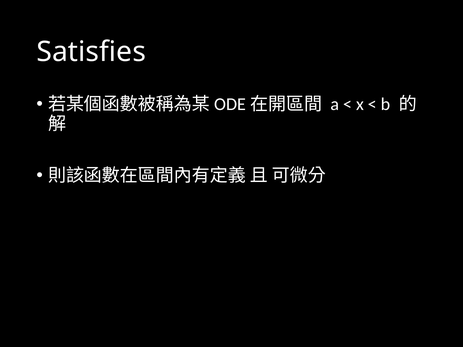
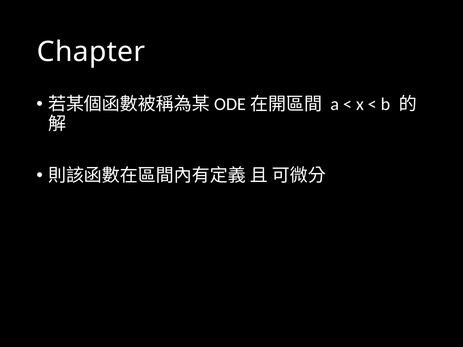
Satisfies: Satisfies -> Chapter
